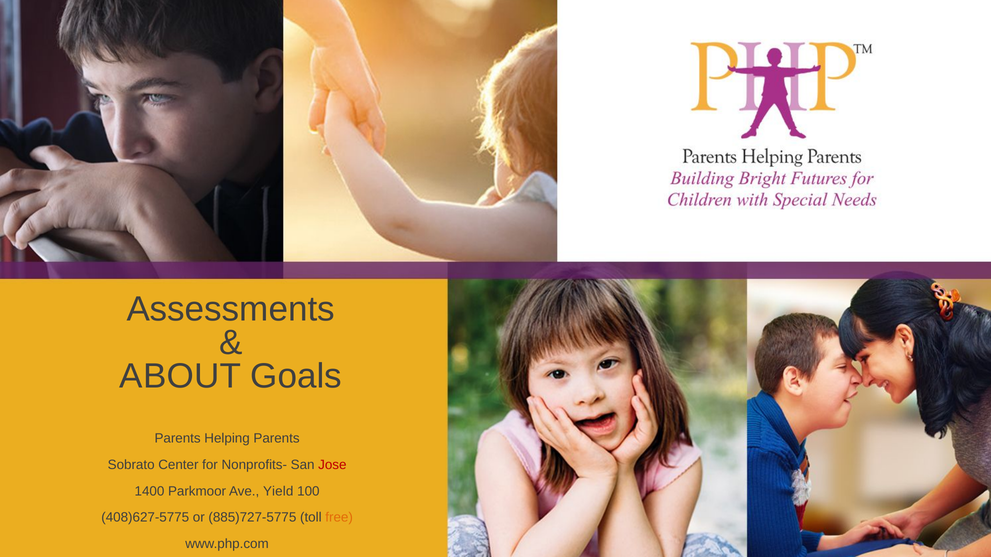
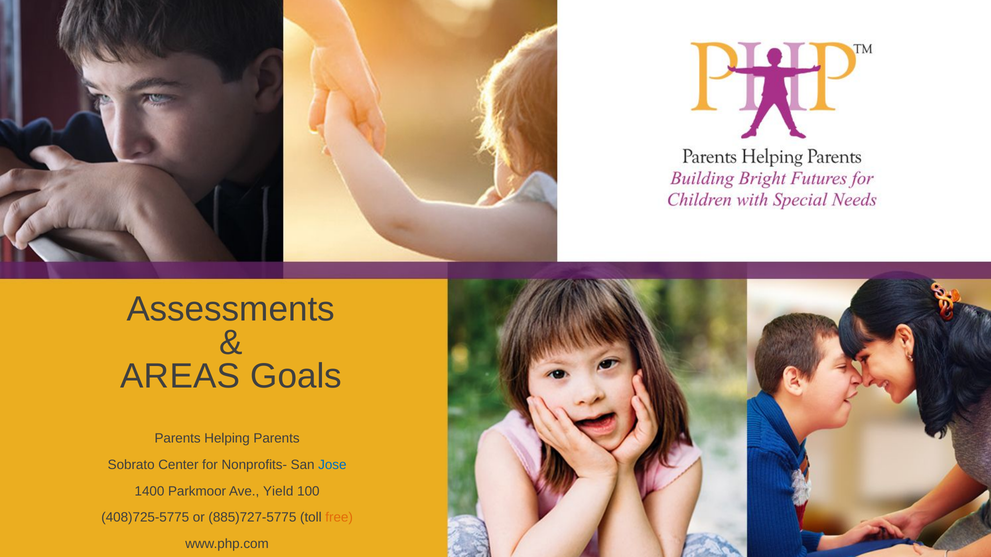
ABOUT: ABOUT -> AREAS
Jose colour: red -> blue
408)627-5775: 408)627-5775 -> 408)725-5775
